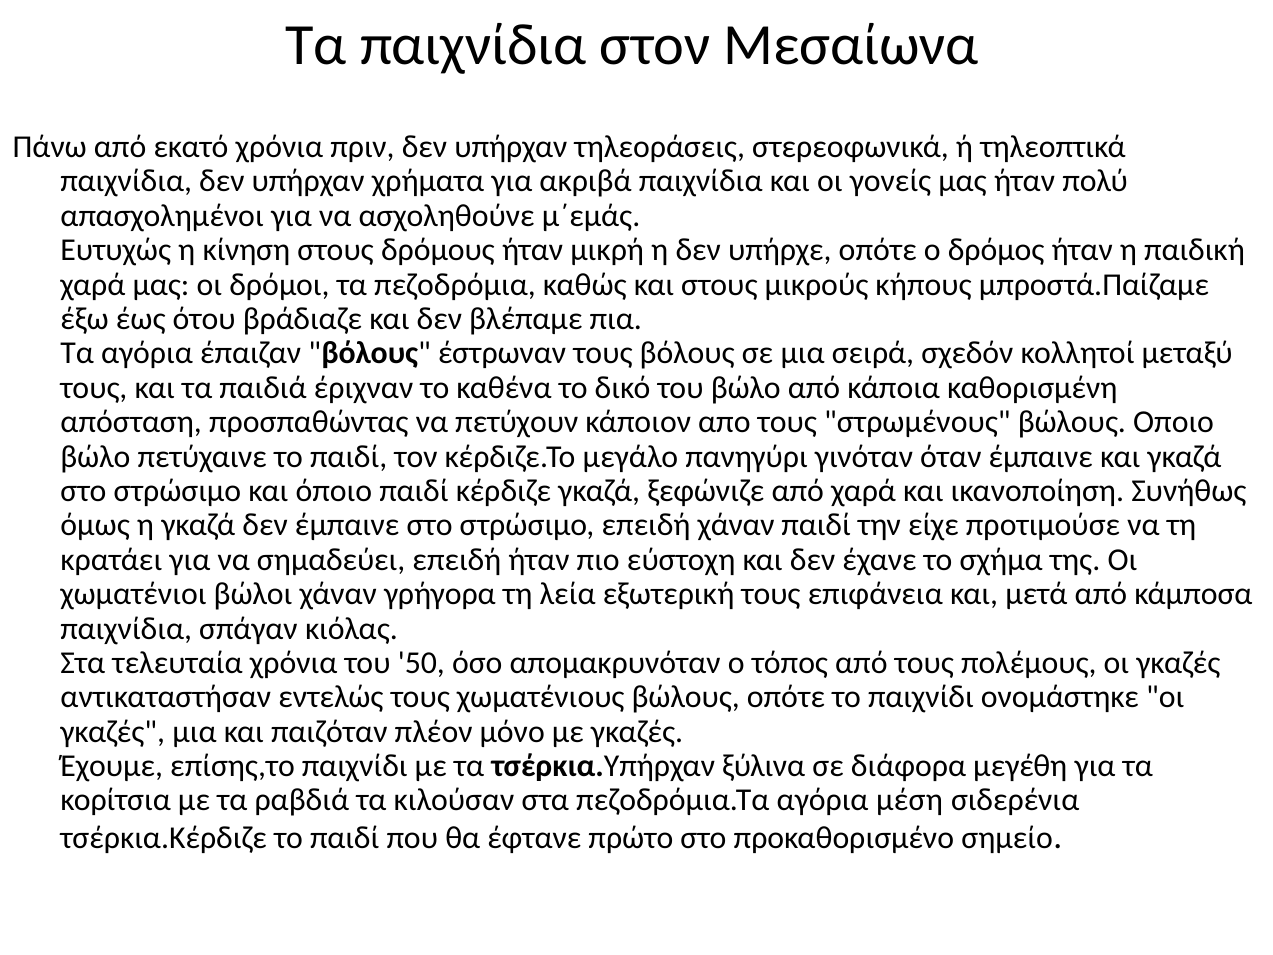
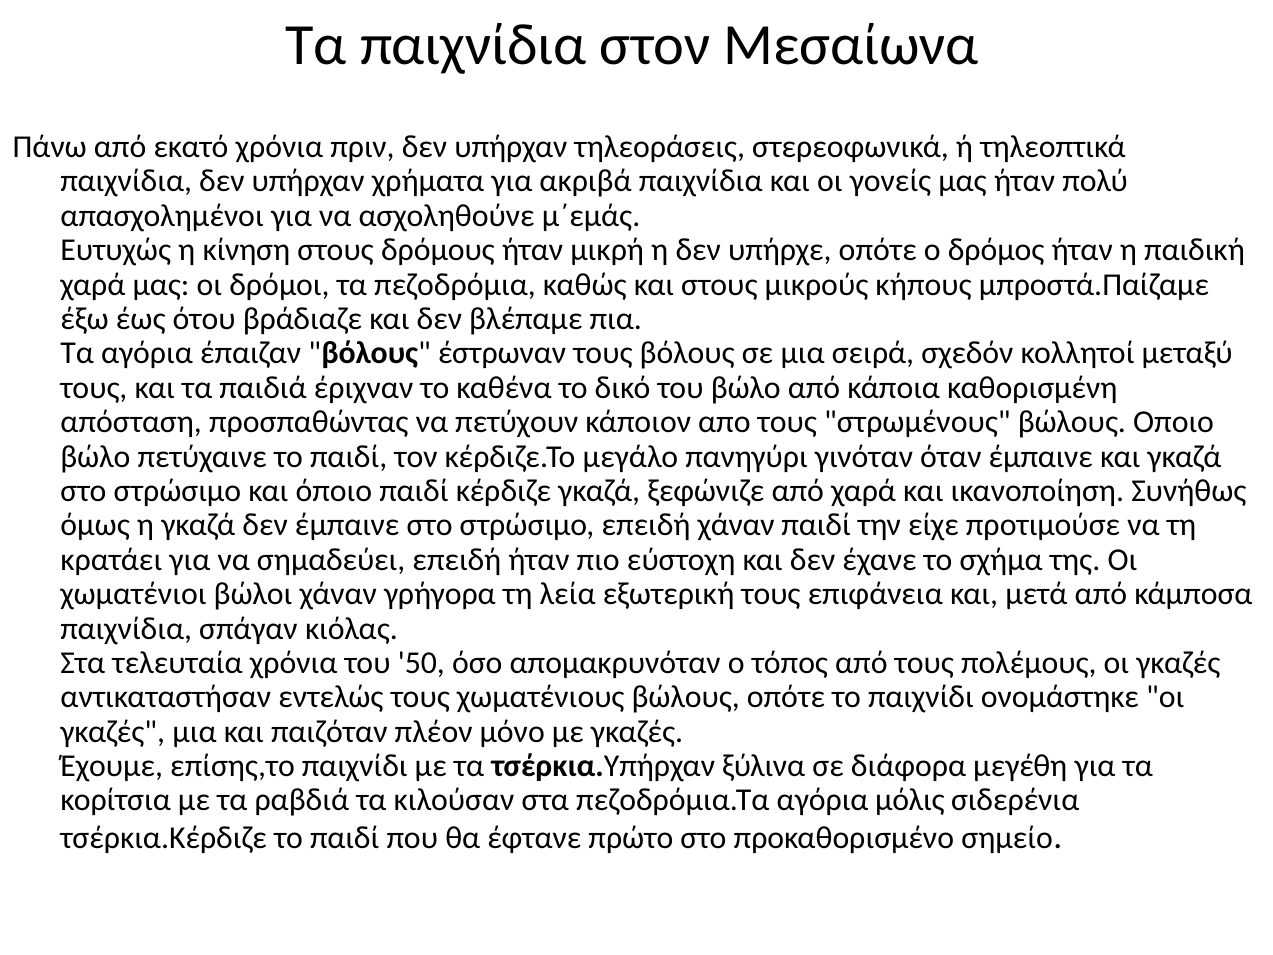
μέση: μέση -> μόλις
